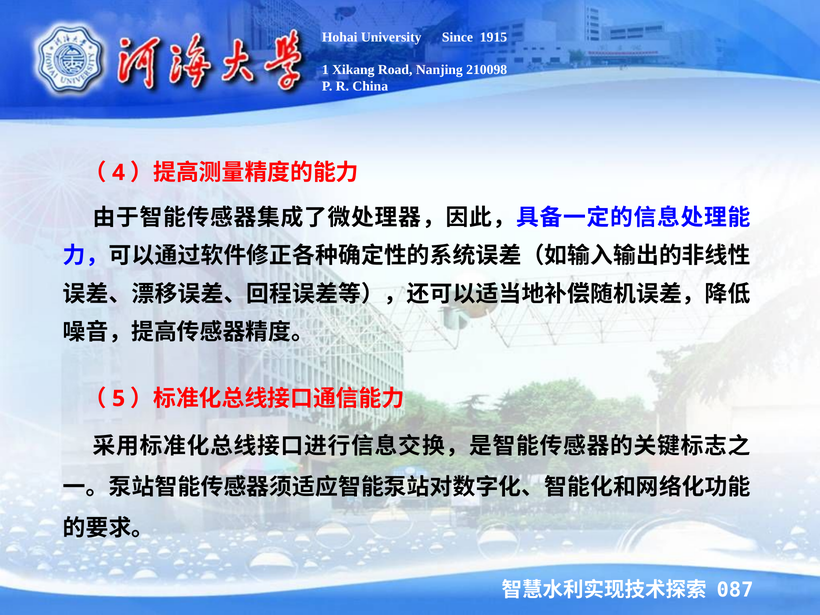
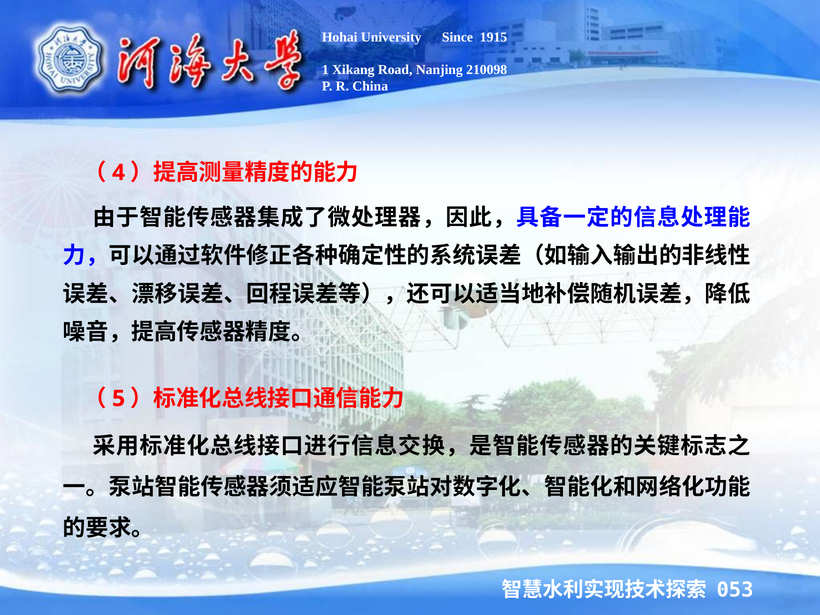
087: 087 -> 053
